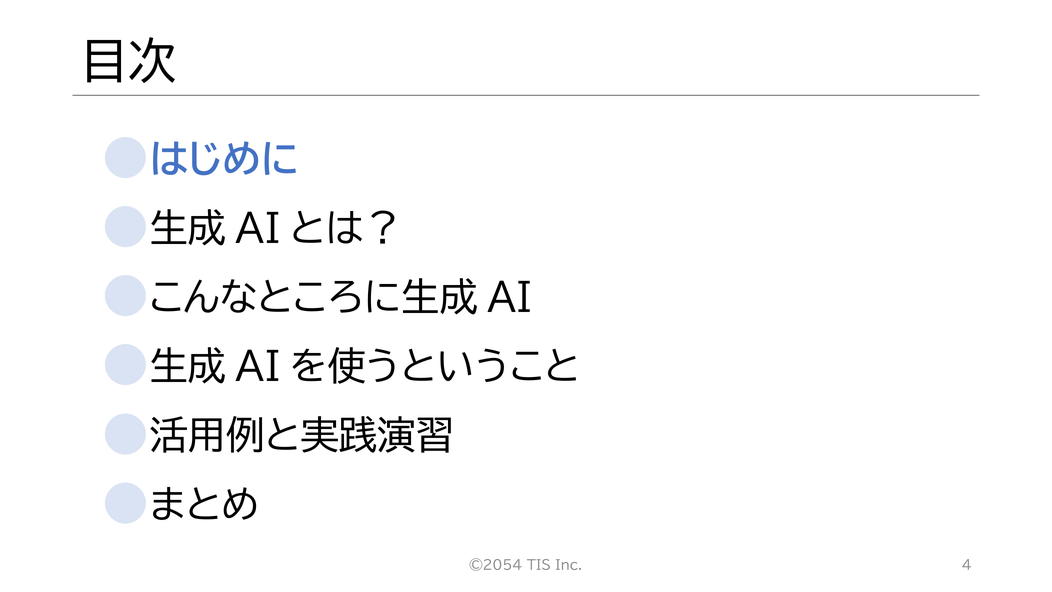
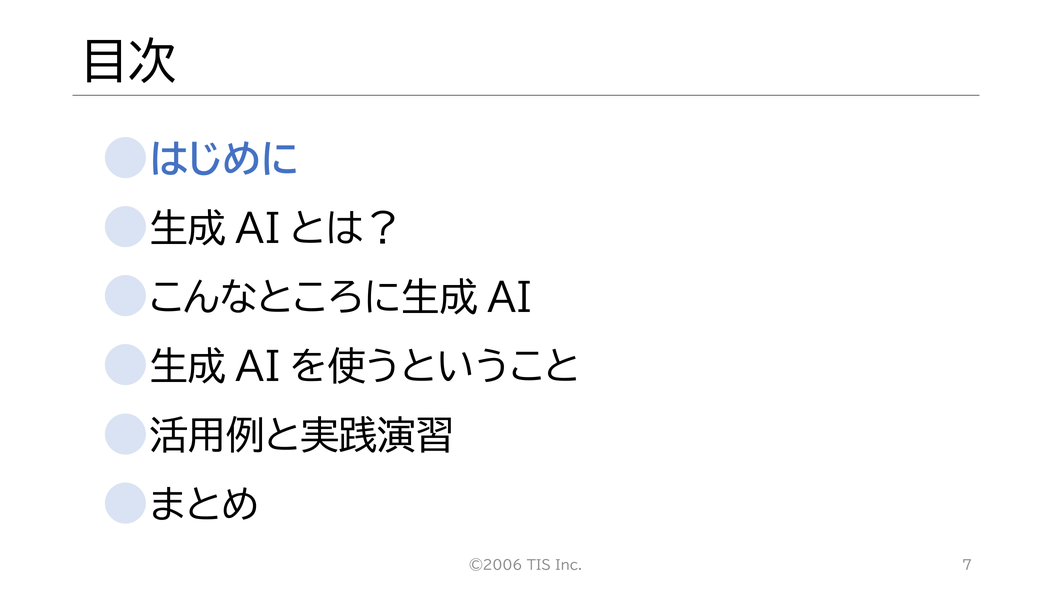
©2054: ©2054 -> ©2006
4: 4 -> 7
